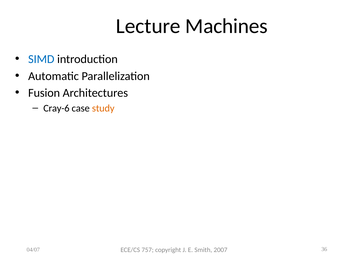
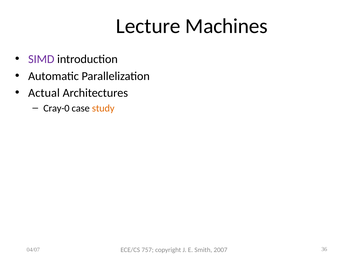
SIMD colour: blue -> purple
Fusion: Fusion -> Actual
Cray-6: Cray-6 -> Cray-0
